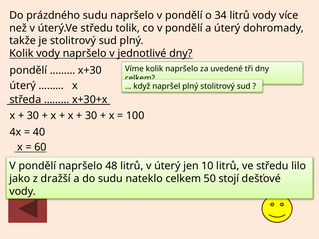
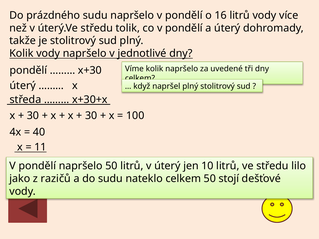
34: 34 -> 16
60: 60 -> 11
napršelo 48: 48 -> 50
dražší: dražší -> razičů
